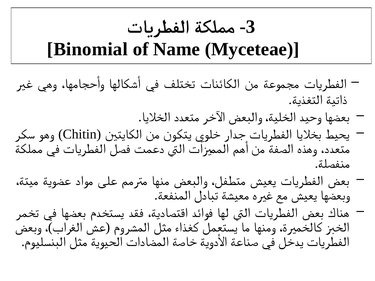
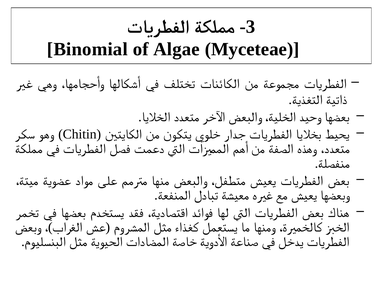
Name: Name -> Algae
